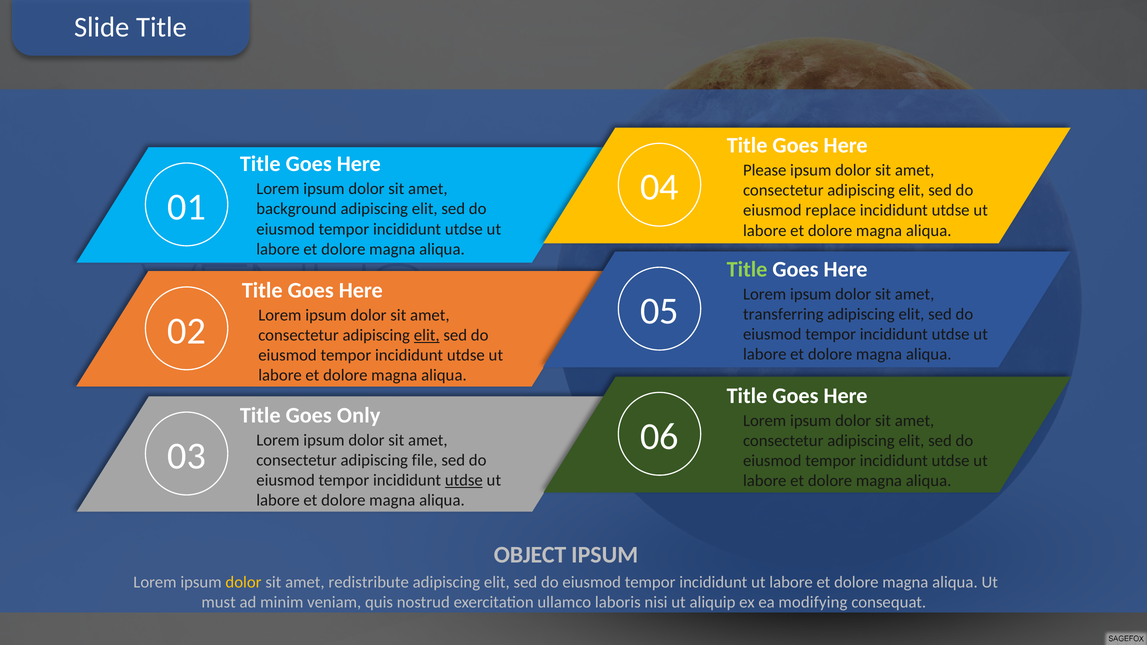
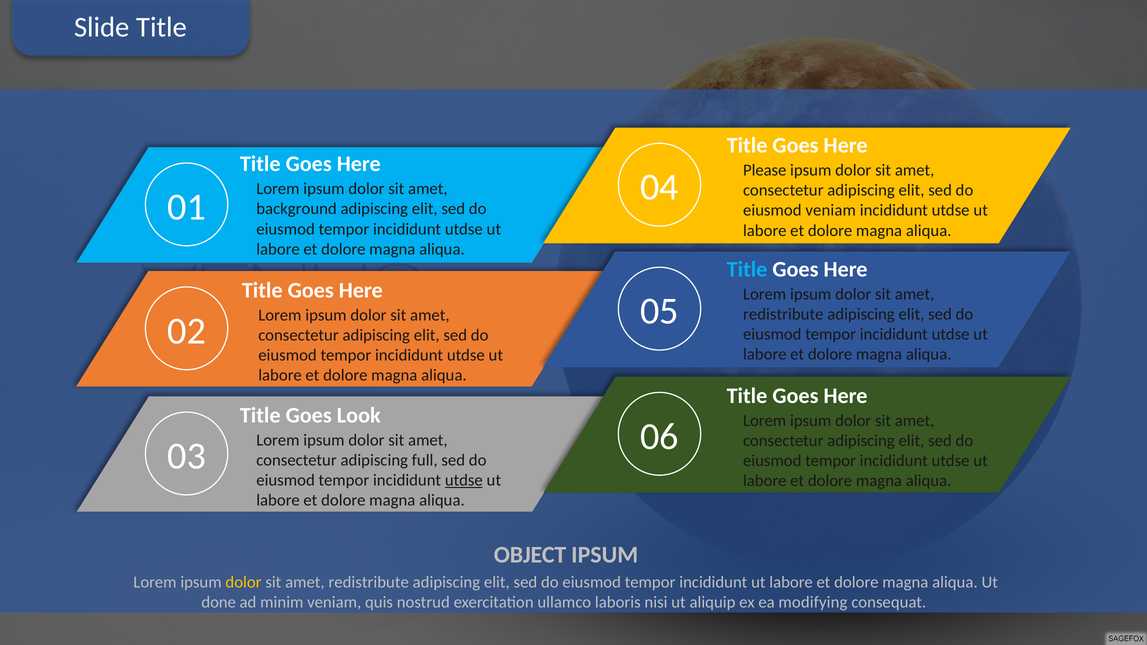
eiusmod replace: replace -> veniam
Title at (747, 270) colour: light green -> light blue
transferring at (783, 314): transferring -> redistribute
elit at (427, 335) underline: present -> none
Only: Only -> Look
file: file -> full
must: must -> done
